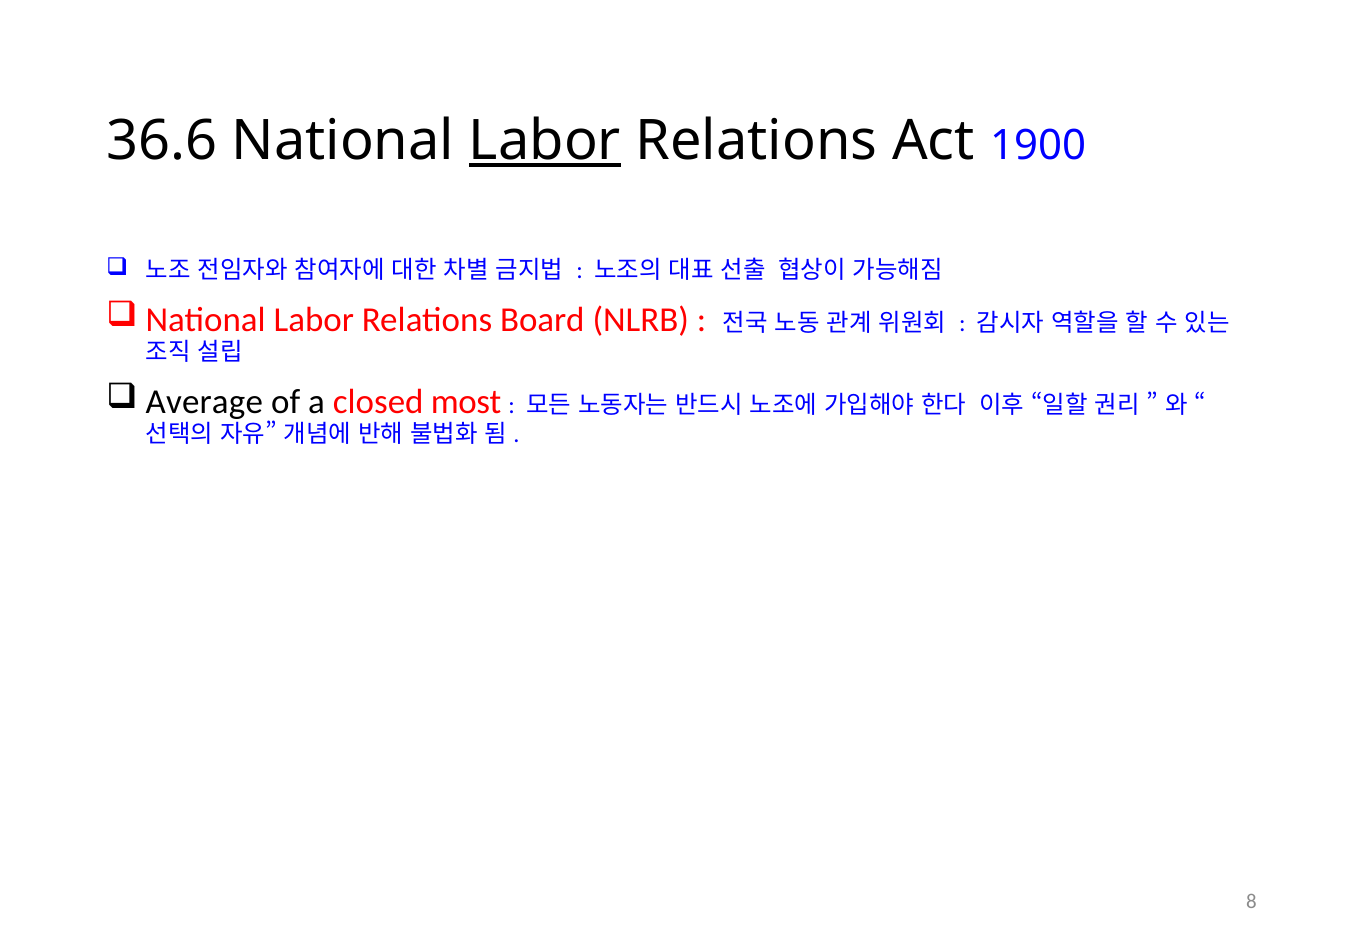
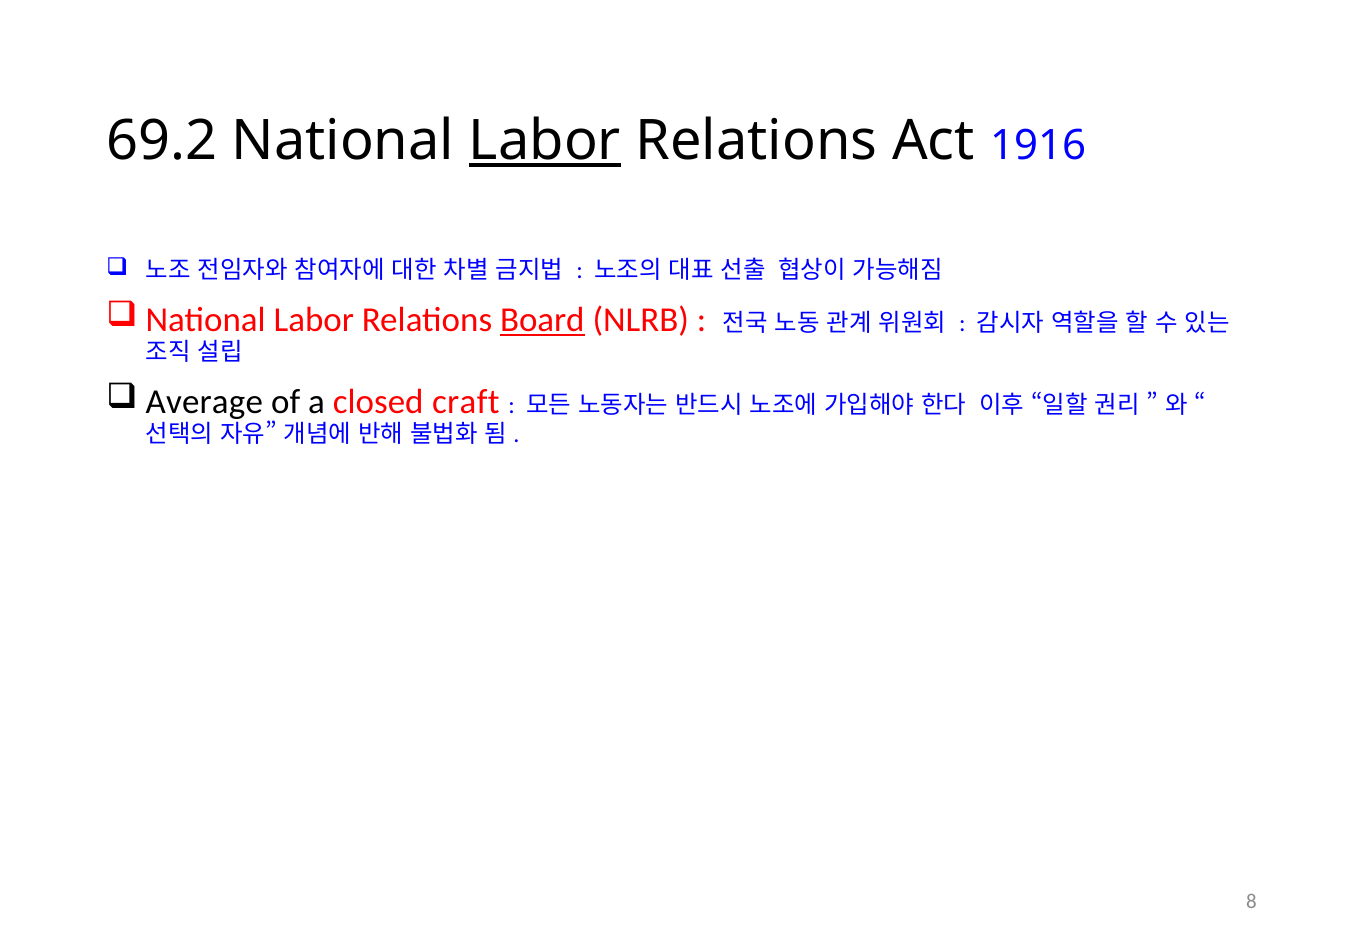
36.6: 36.6 -> 69.2
1900: 1900 -> 1916
Board underline: none -> present
most: most -> craft
